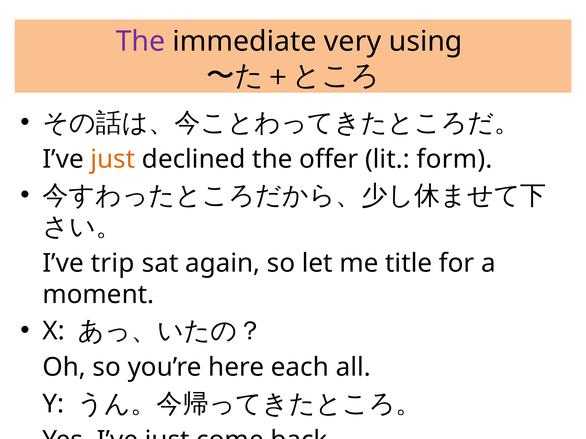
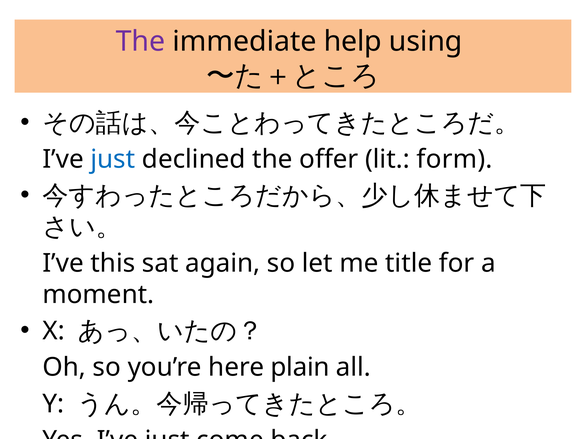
very: very -> help
just at (113, 159) colour: orange -> blue
trip: trip -> this
each: each -> plain
